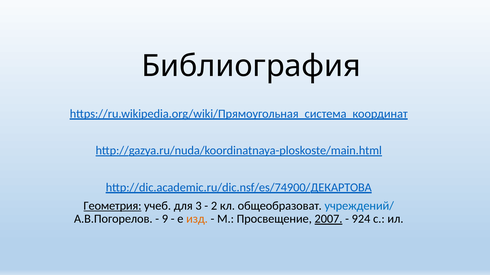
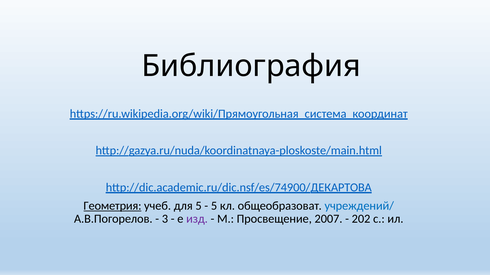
для 3: 3 -> 5
2 at (214, 206): 2 -> 5
9: 9 -> 3
изд colour: orange -> purple
2007 underline: present -> none
924: 924 -> 202
